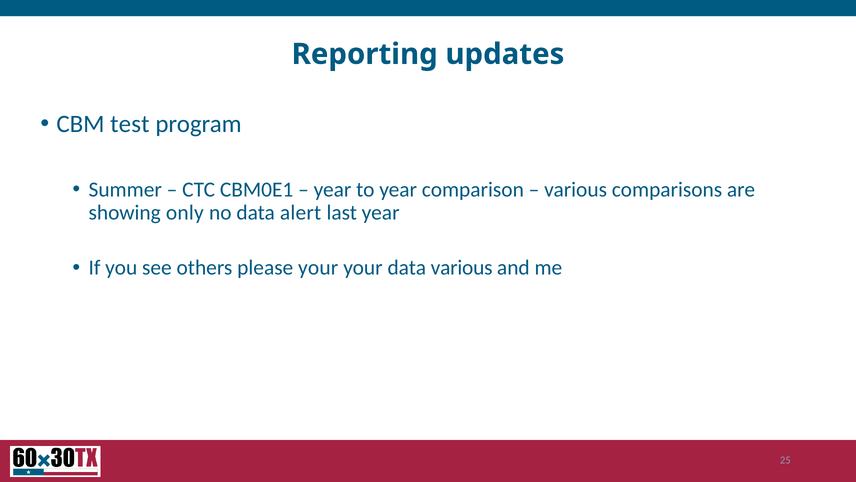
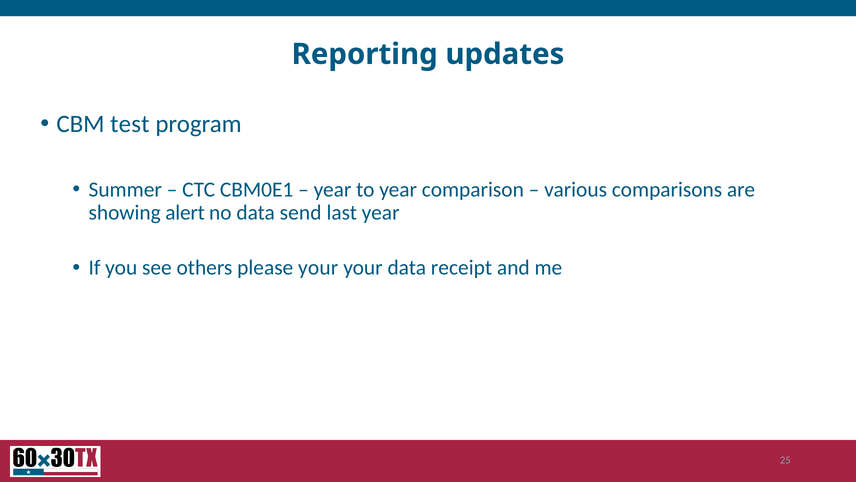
only: only -> alert
alert: alert -> send
data various: various -> receipt
